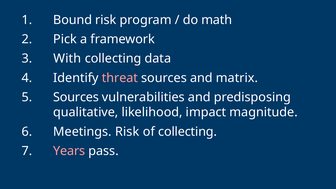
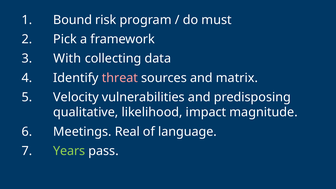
math: math -> must
Sources at (76, 97): Sources -> Velocity
Meetings Risk: Risk -> Real
of collecting: collecting -> language
Years colour: pink -> light green
